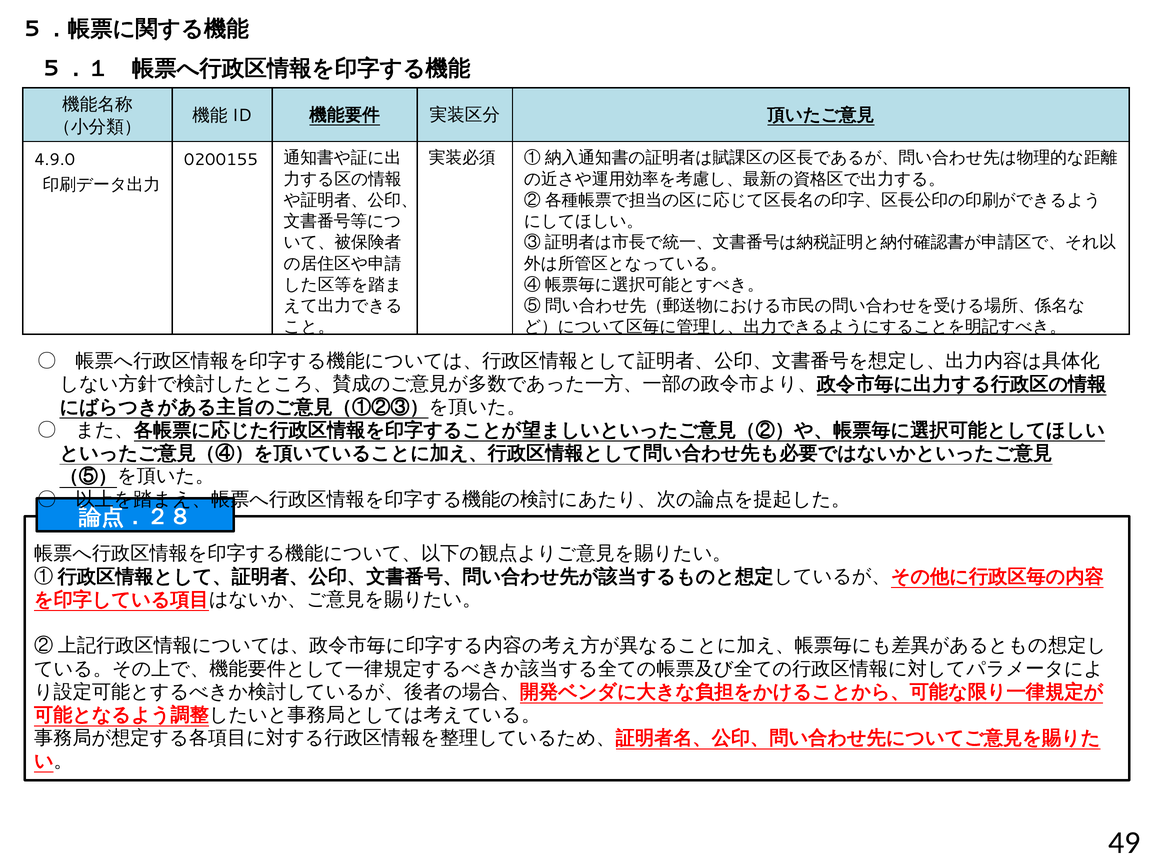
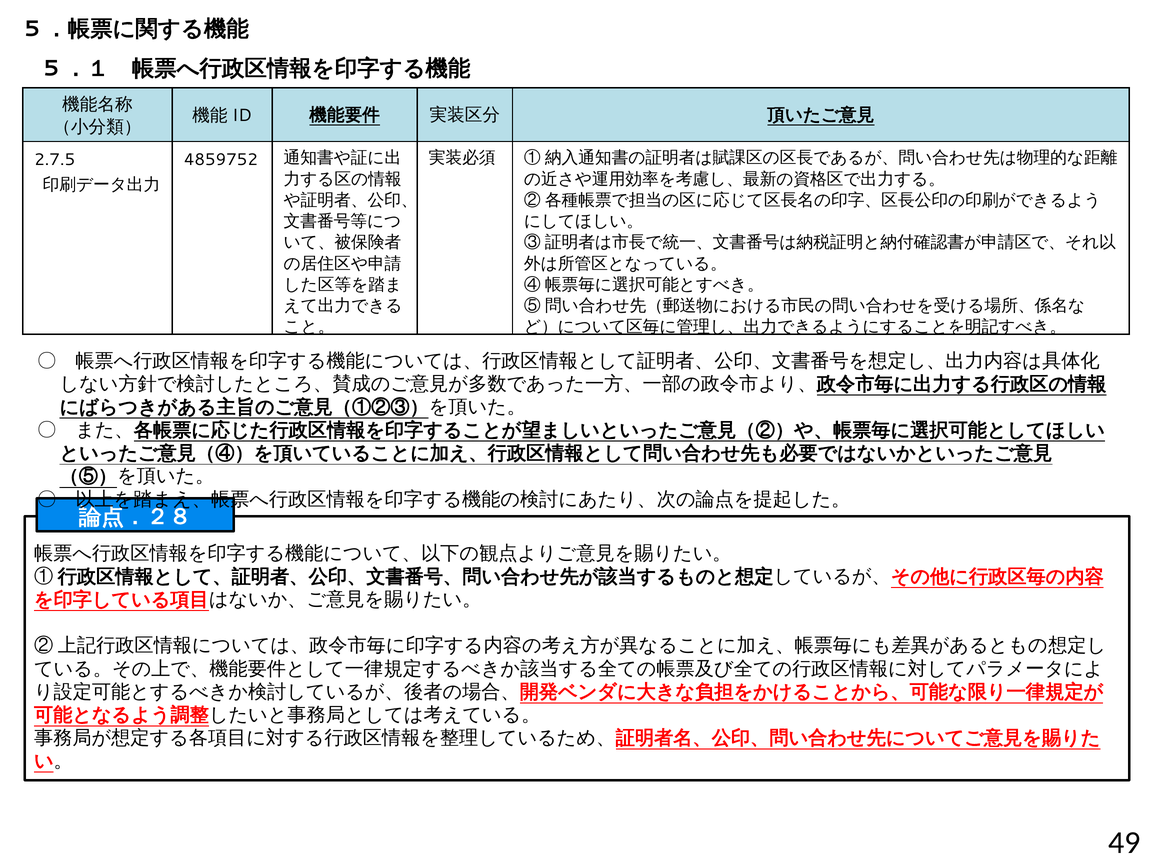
4.9.0: 4.9.0 -> 2.7.5
0200155: 0200155 -> 4859752
